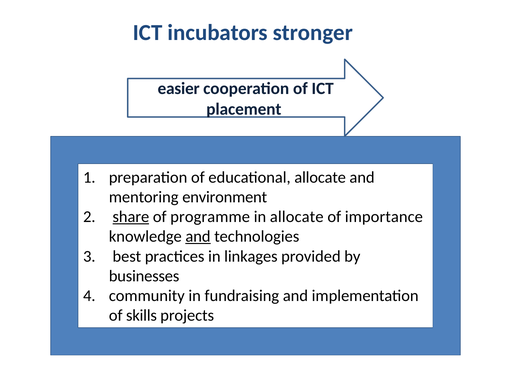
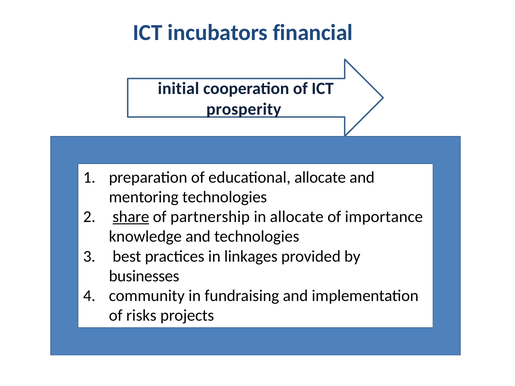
stronger: stronger -> financial
easier: easier -> initial
placement: placement -> prosperity
mentoring environment: environment -> technologies
programme: programme -> partnership
and at (198, 237) underline: present -> none
skills: skills -> risks
